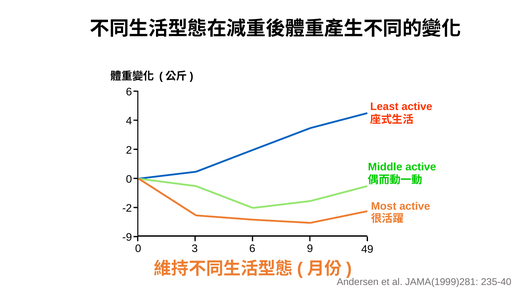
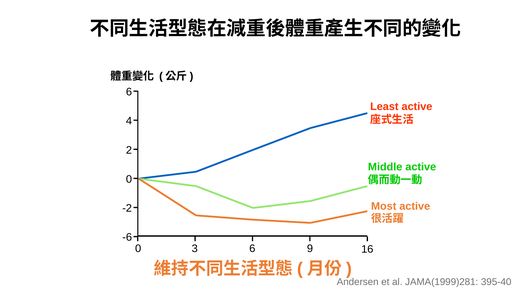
-9: -9 -> -6
49: 49 -> 16
235-40: 235-40 -> 395-40
